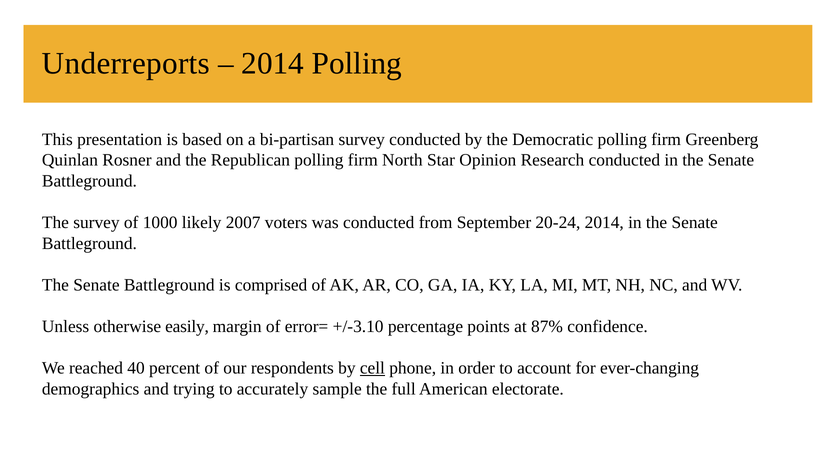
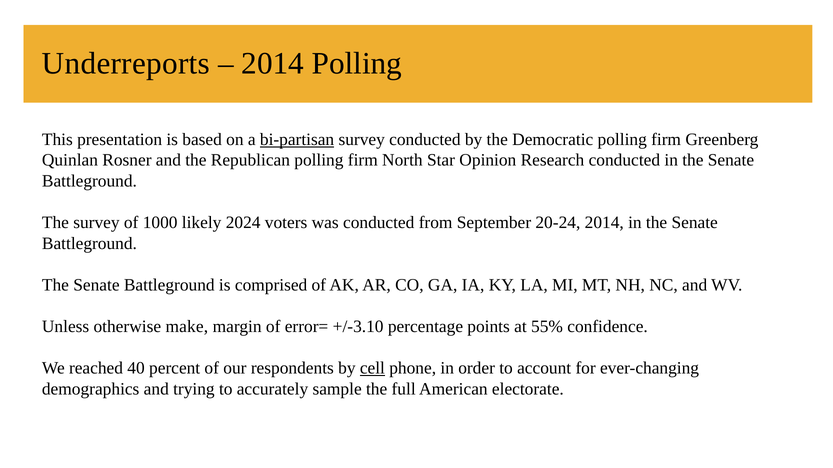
bi-partisan underline: none -> present
2007: 2007 -> 2024
easily: easily -> make
87%: 87% -> 55%
